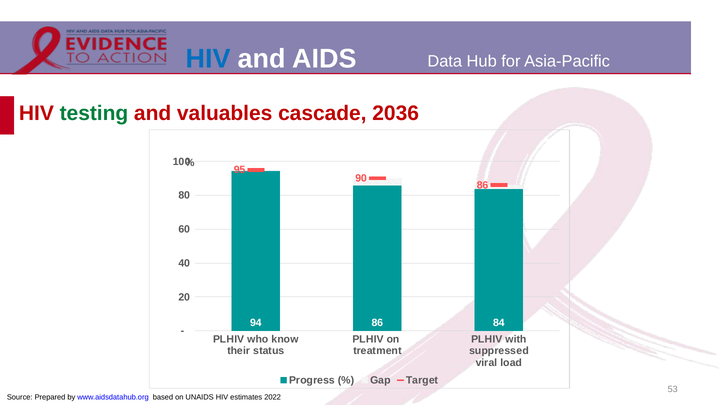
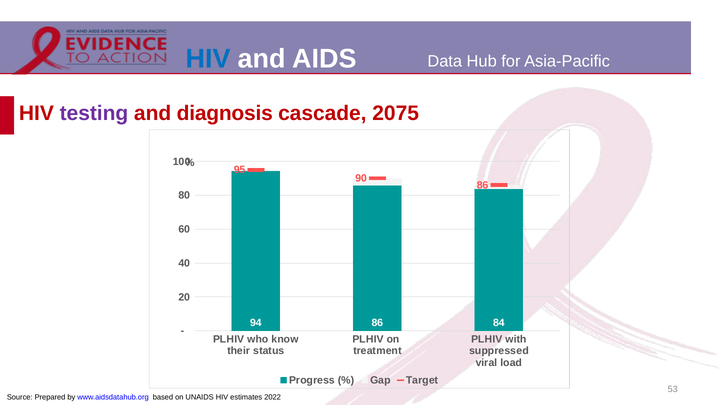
testing colour: green -> purple
valuables: valuables -> diagnosis
2036: 2036 -> 2075
